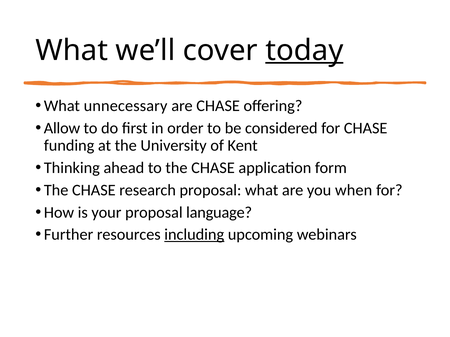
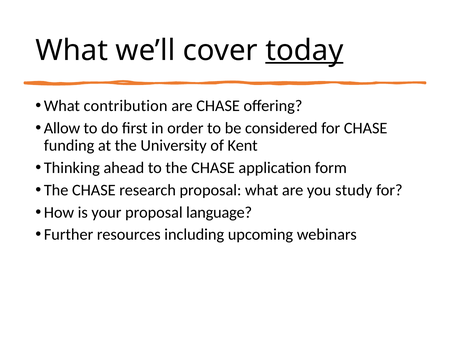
unnecessary: unnecessary -> contribution
when: when -> study
including underline: present -> none
